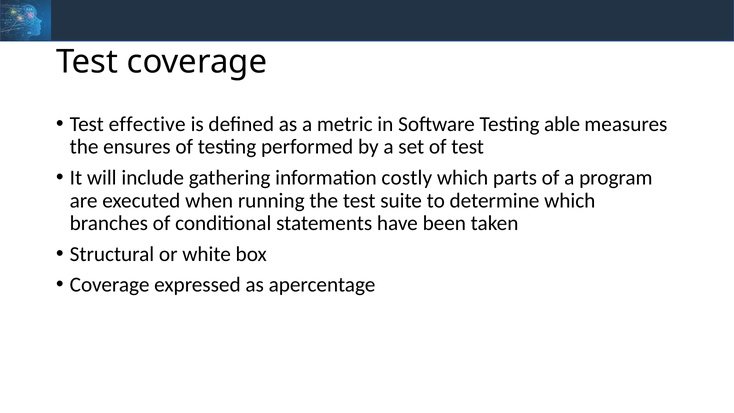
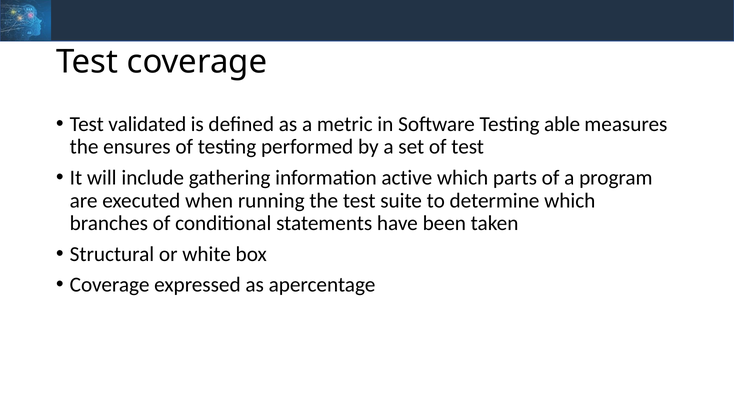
effective: effective -> validated
costly: costly -> active
